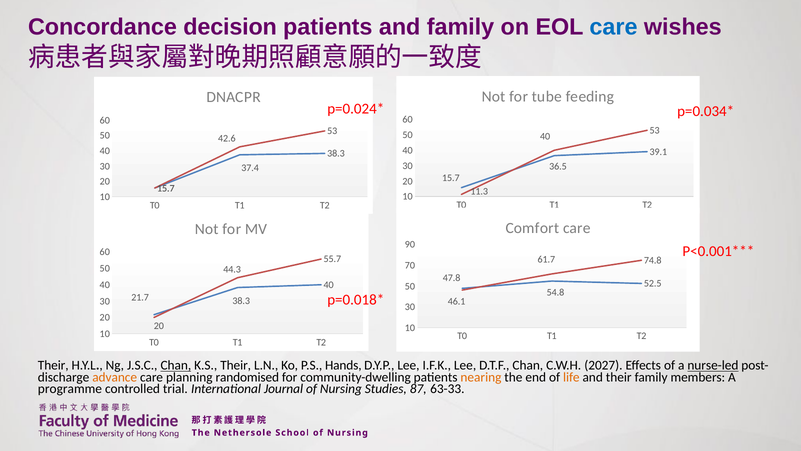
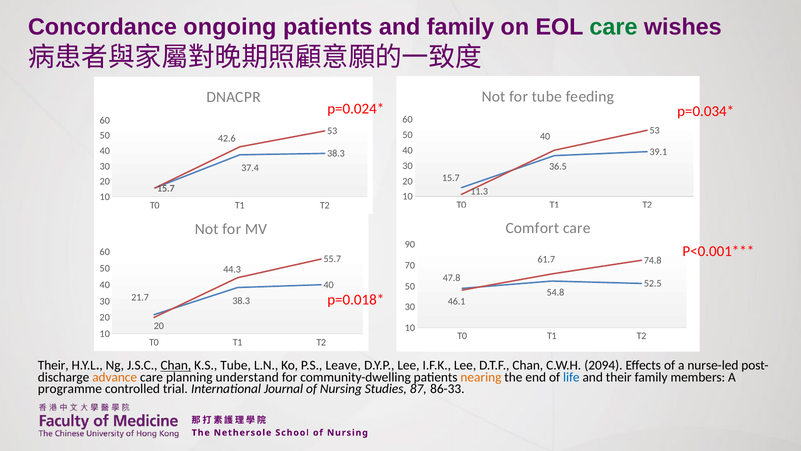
decision: decision -> ongoing
care at (614, 27) colour: blue -> green
K.S Their: Their -> Tube
Hands: Hands -> Leave
2027: 2027 -> 2094
nurse-led underline: present -> none
randomised: randomised -> understand
life colour: orange -> blue
63-33: 63-33 -> 86-33
